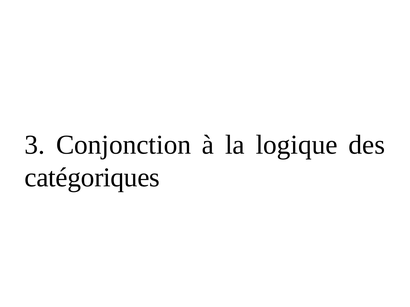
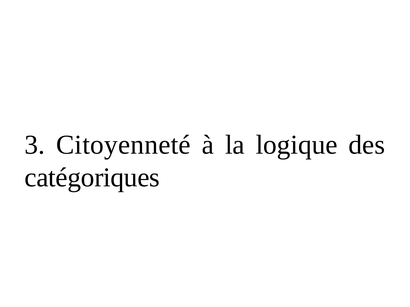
Conjonction: Conjonction -> Citoyenneté
